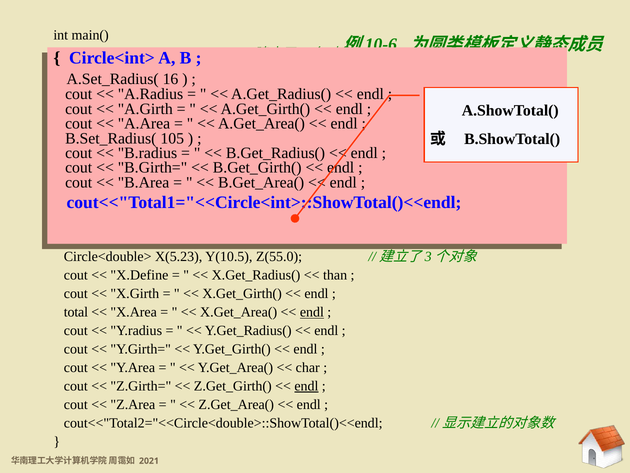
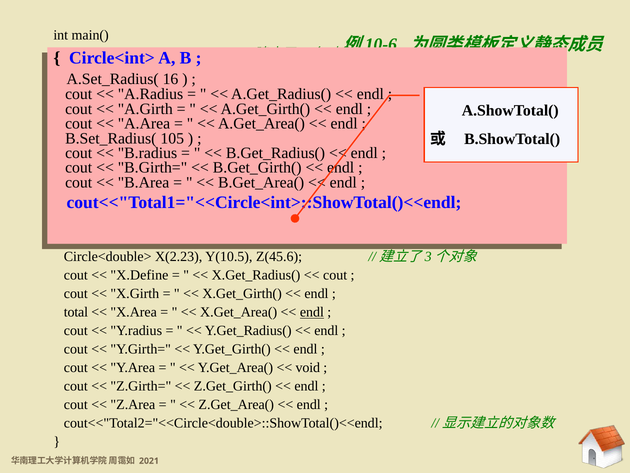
X(5.23: X(5.23 -> X(2.23
Z(55.0: Z(55.0 -> Z(45.6
than at (335, 275): than -> cout
char: char -> void
endl at (306, 386) underline: present -> none
